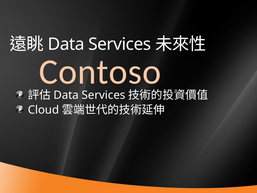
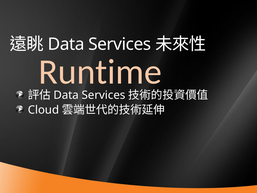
Contoso: Contoso -> Runtime
